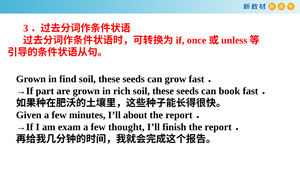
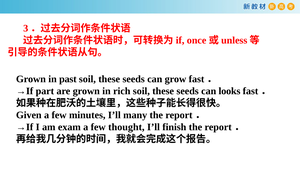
find: find -> past
book: book -> looks
about: about -> many
